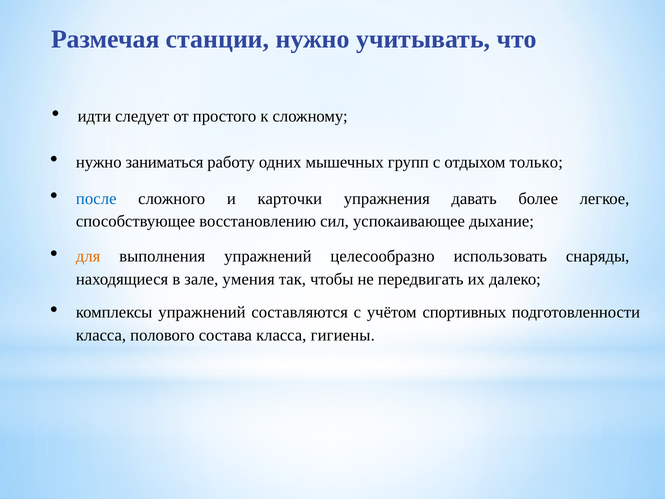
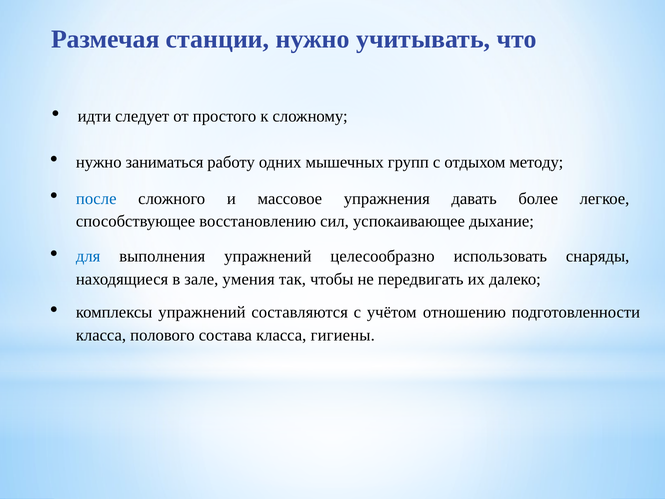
только: только -> методу
карточки: карточки -> массовое
для colour: orange -> blue
спортивных: спортивных -> отношению
